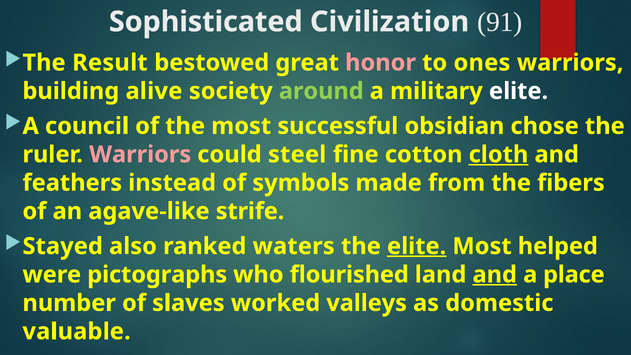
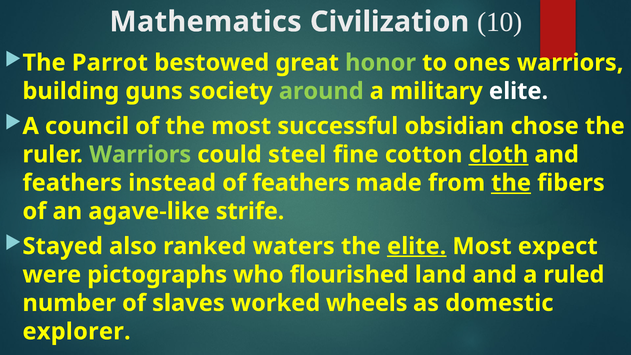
Sophisticated: Sophisticated -> Mathematics
91: 91 -> 10
Result: Result -> Parrot
honor colour: pink -> light green
alive: alive -> guns
Warriors at (140, 154) colour: pink -> light green
of symbols: symbols -> feathers
the at (511, 183) underline: none -> present
helped: helped -> expect
and at (495, 275) underline: present -> none
place: place -> ruled
valleys: valleys -> wheels
valuable: valuable -> explorer
